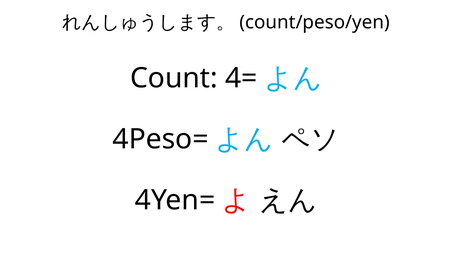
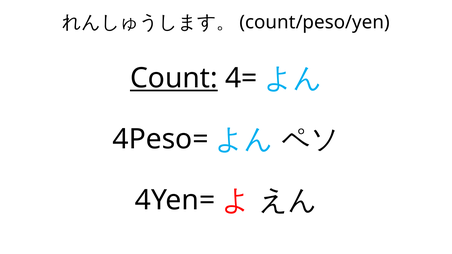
Count underline: none -> present
